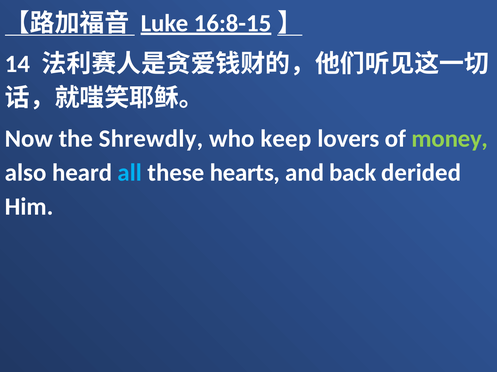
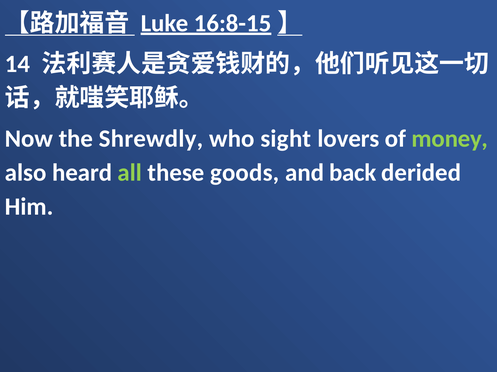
keep: keep -> sight
all colour: light blue -> light green
hearts: hearts -> goods
